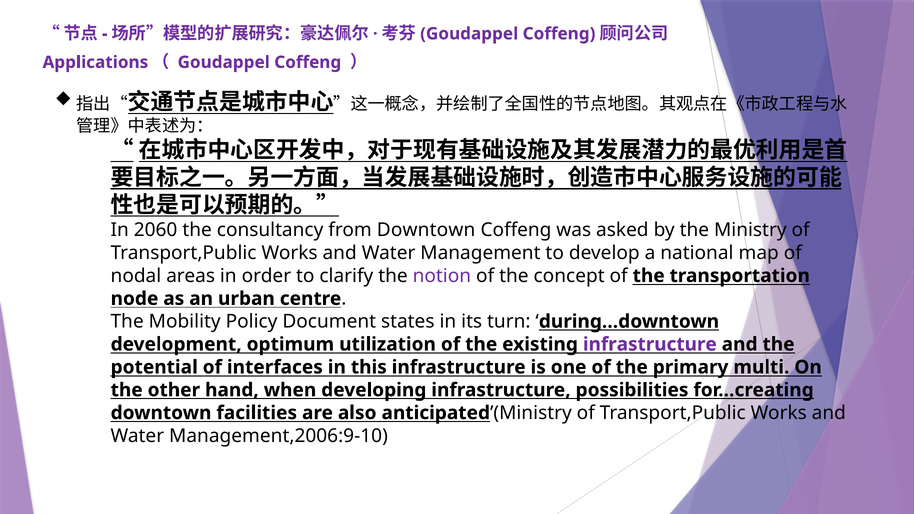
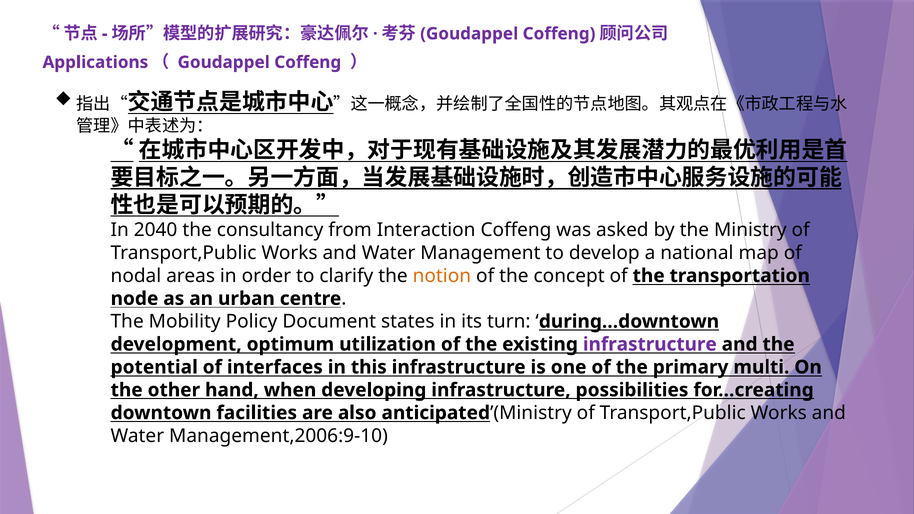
2060: 2060 -> 2040
from Downtown: Downtown -> Interaction
notion colour: purple -> orange
